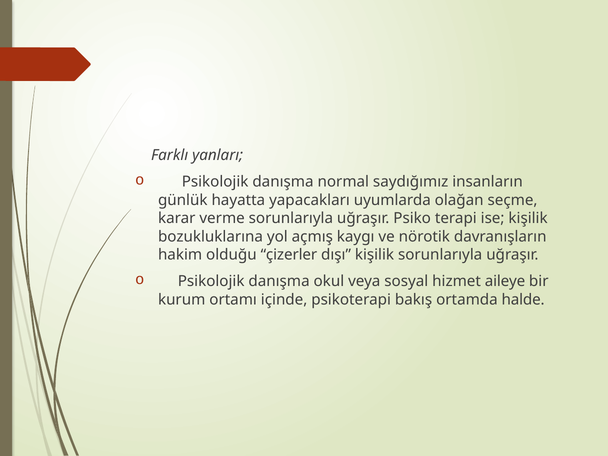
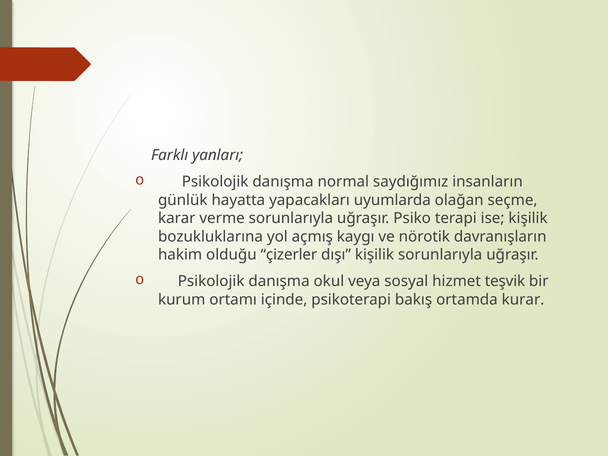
aileye: aileye -> teşvik
halde: halde -> kurar
